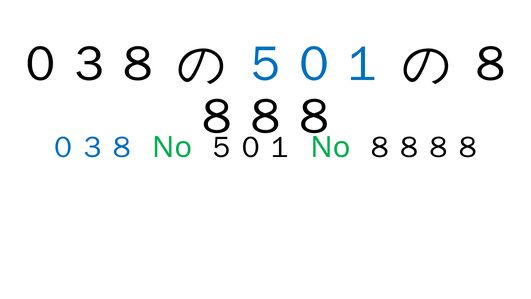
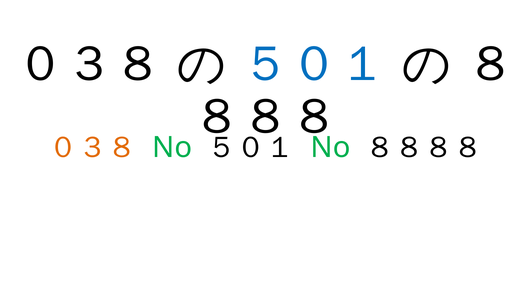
０３８ at (92, 147) colour: blue -> orange
